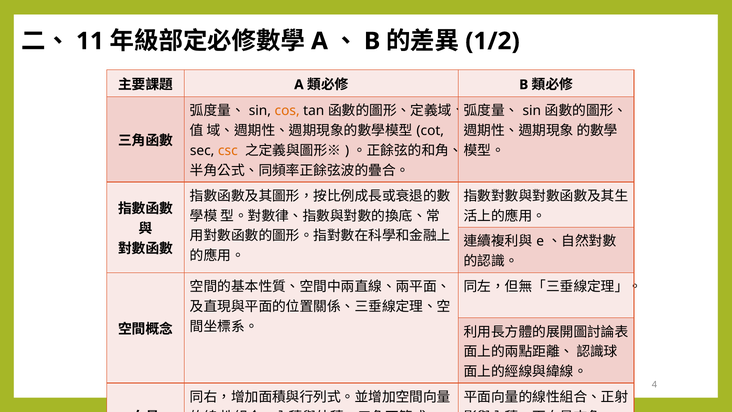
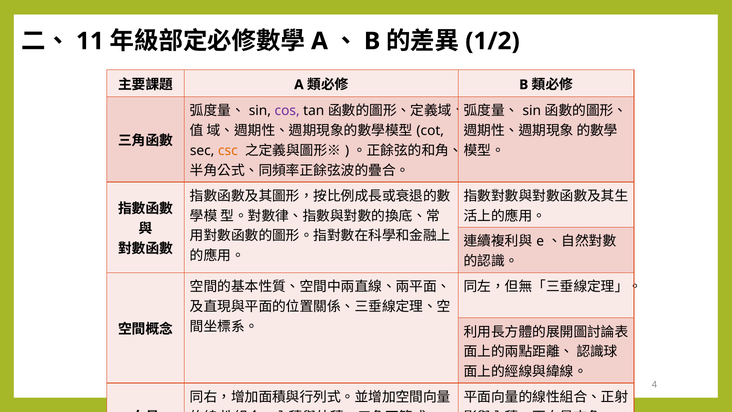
cos colour: orange -> purple
